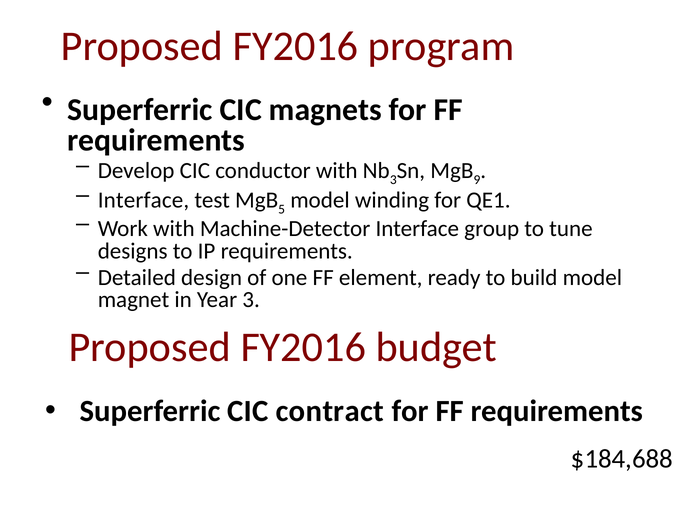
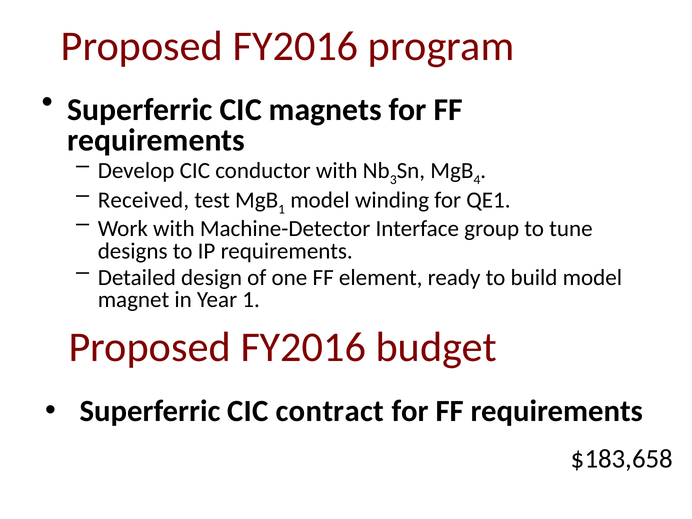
9: 9 -> 4
Interface at (143, 200): Interface -> Received
5 at (282, 209): 5 -> 1
Year 3: 3 -> 1
$184,688: $184,688 -> $183,658
